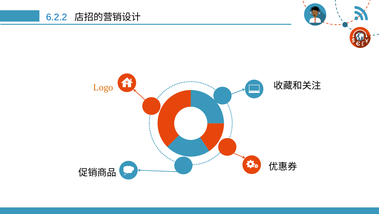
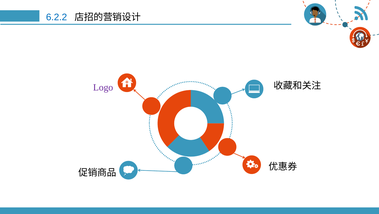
Logo colour: orange -> purple
